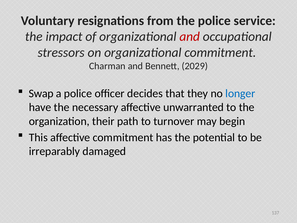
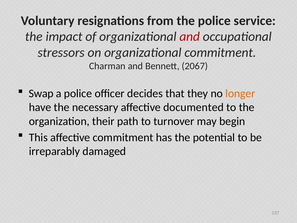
2029: 2029 -> 2067
longer colour: blue -> orange
unwarranted: unwarranted -> documented
